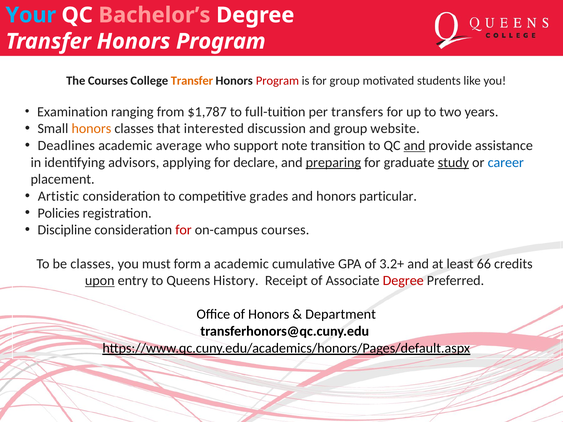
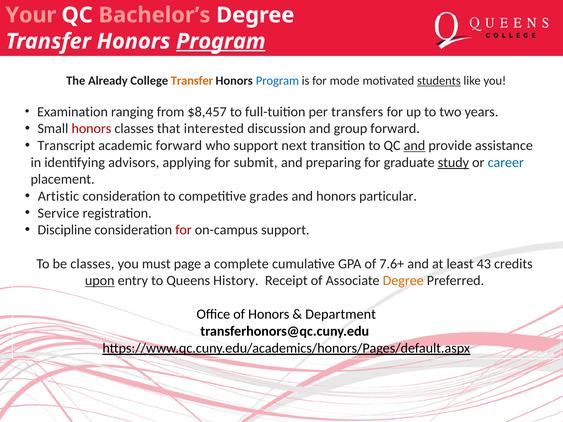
Your colour: light blue -> pink
Program at (221, 41) underline: none -> present
The Courses: Courses -> Already
Program at (277, 81) colour: red -> blue
for group: group -> mode
students underline: none -> present
$1,787: $1,787 -> $8,457
honors at (91, 129) colour: orange -> red
group website: website -> forward
Deadlines: Deadlines -> Transcript
academic average: average -> forward
note: note -> next
declare: declare -> submit
preparing underline: present -> none
Policies: Policies -> Service
on-campus courses: courses -> support
form: form -> page
a academic: academic -> complete
3.2+: 3.2+ -> 7.6+
66: 66 -> 43
Degree at (403, 281) colour: red -> orange
